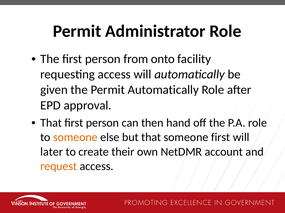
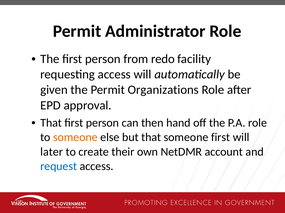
onto: onto -> redo
Permit Automatically: Automatically -> Organizations
request colour: orange -> blue
